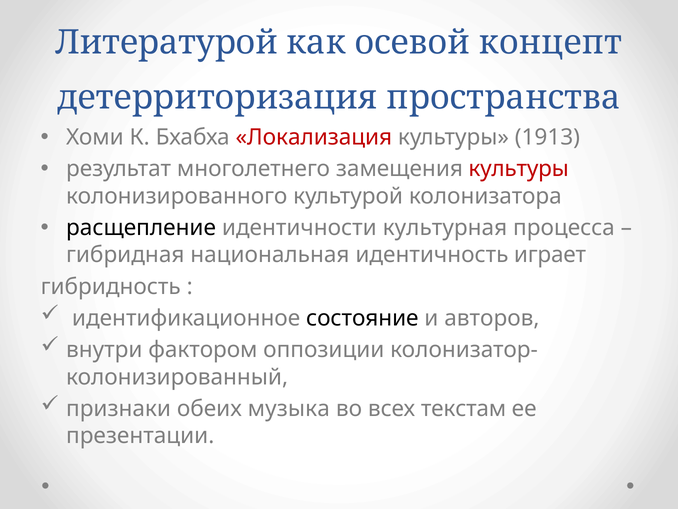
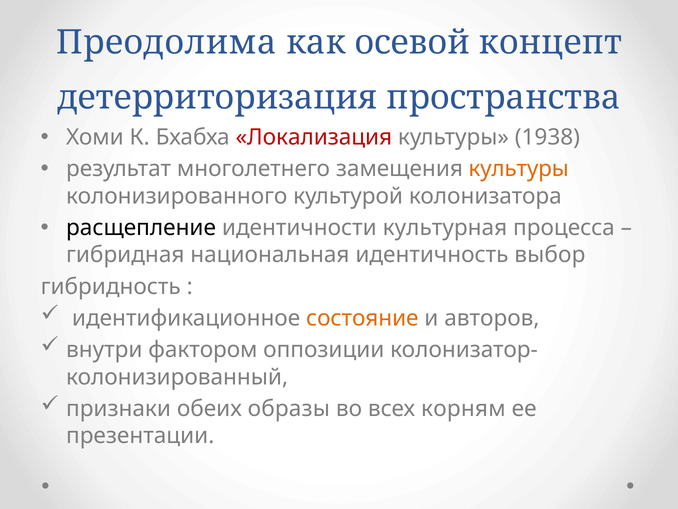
Литературой: Литературой -> Преодолима
1913: 1913 -> 1938
культуры at (519, 169) colour: red -> orange
играет: играет -> выбор
состояние colour: black -> orange
музыка: музыка -> образы
текстам: текстам -> корням
